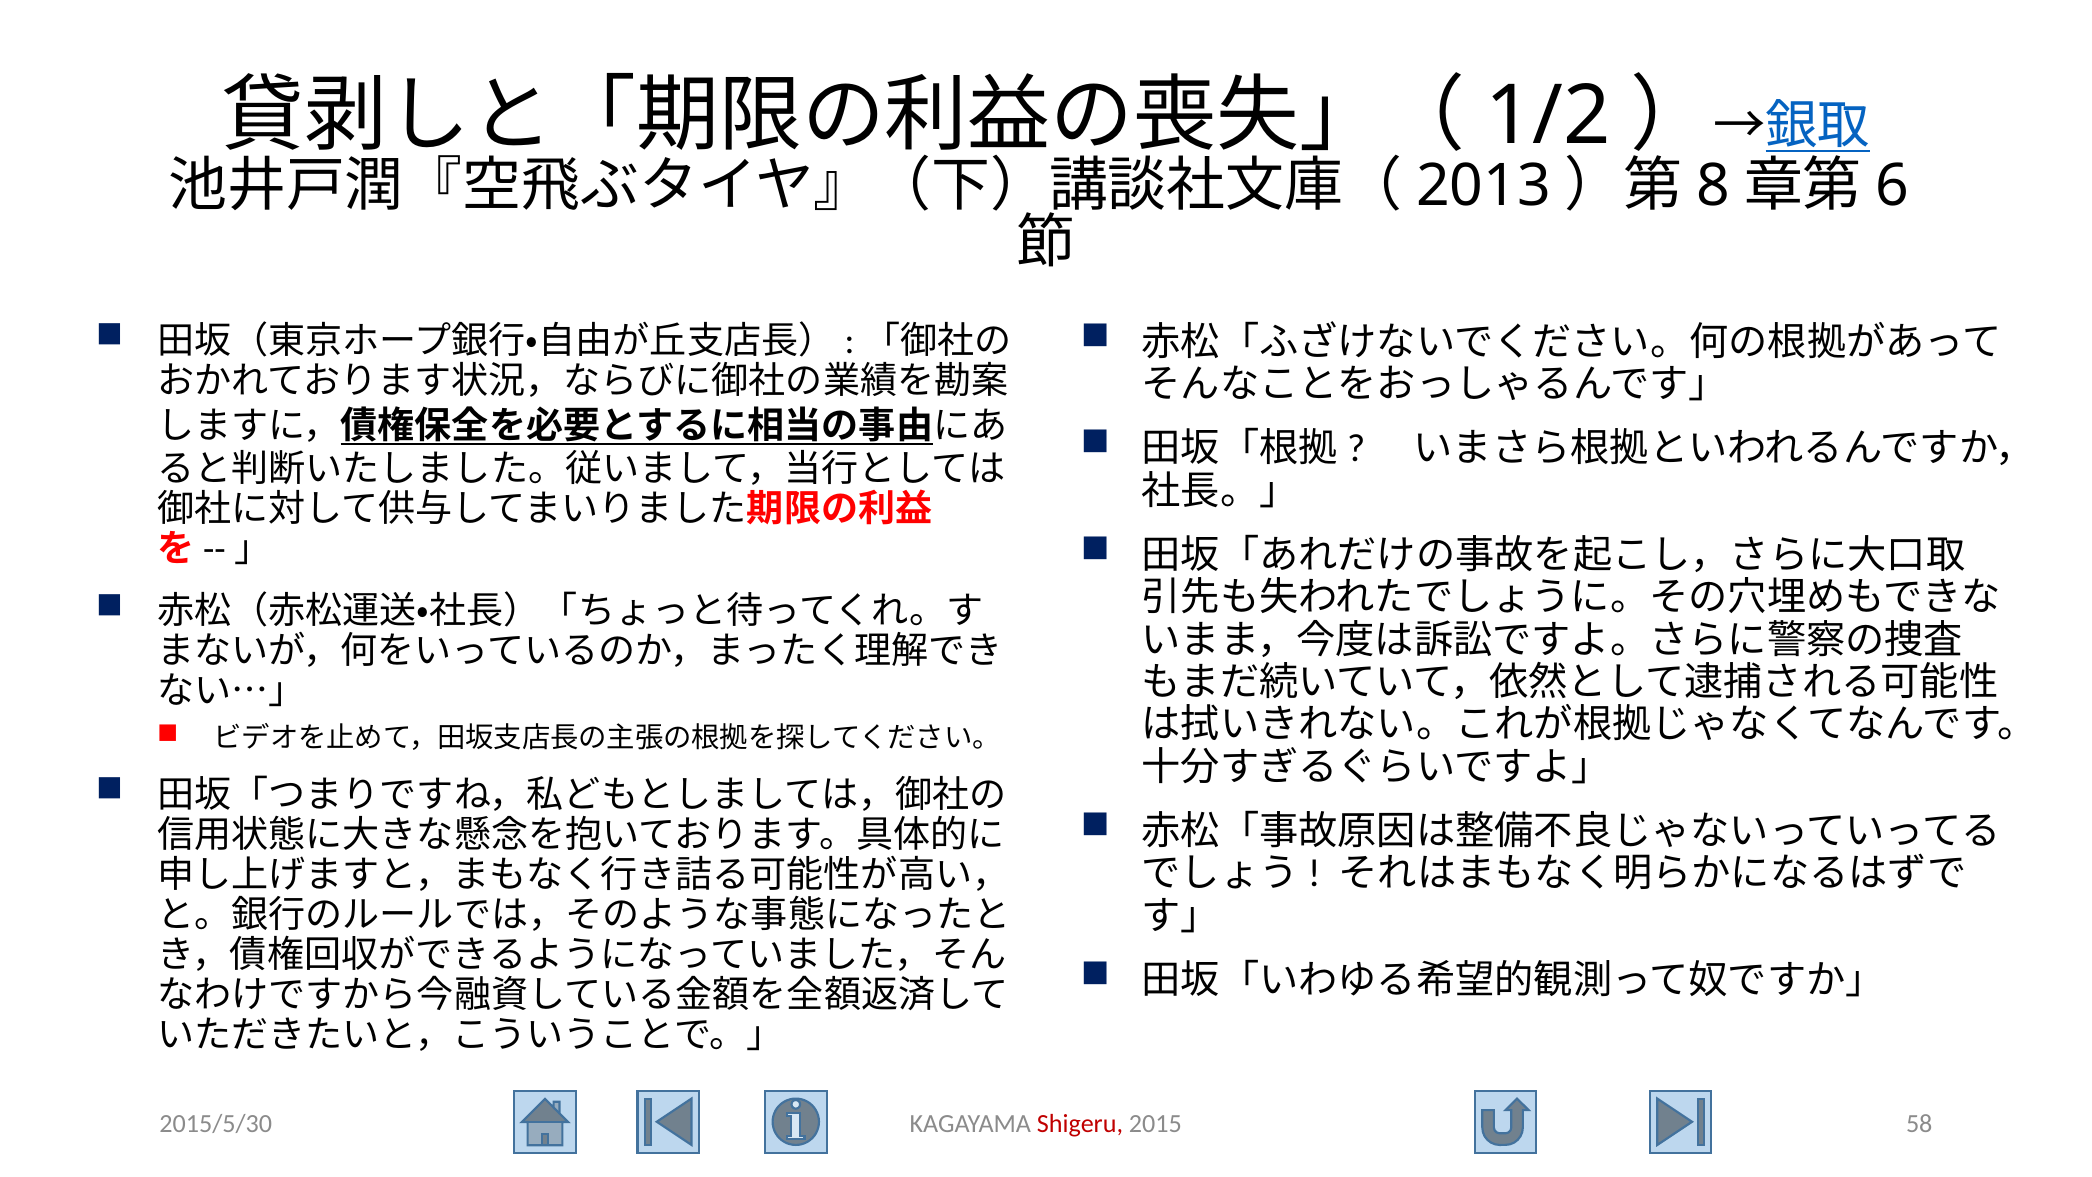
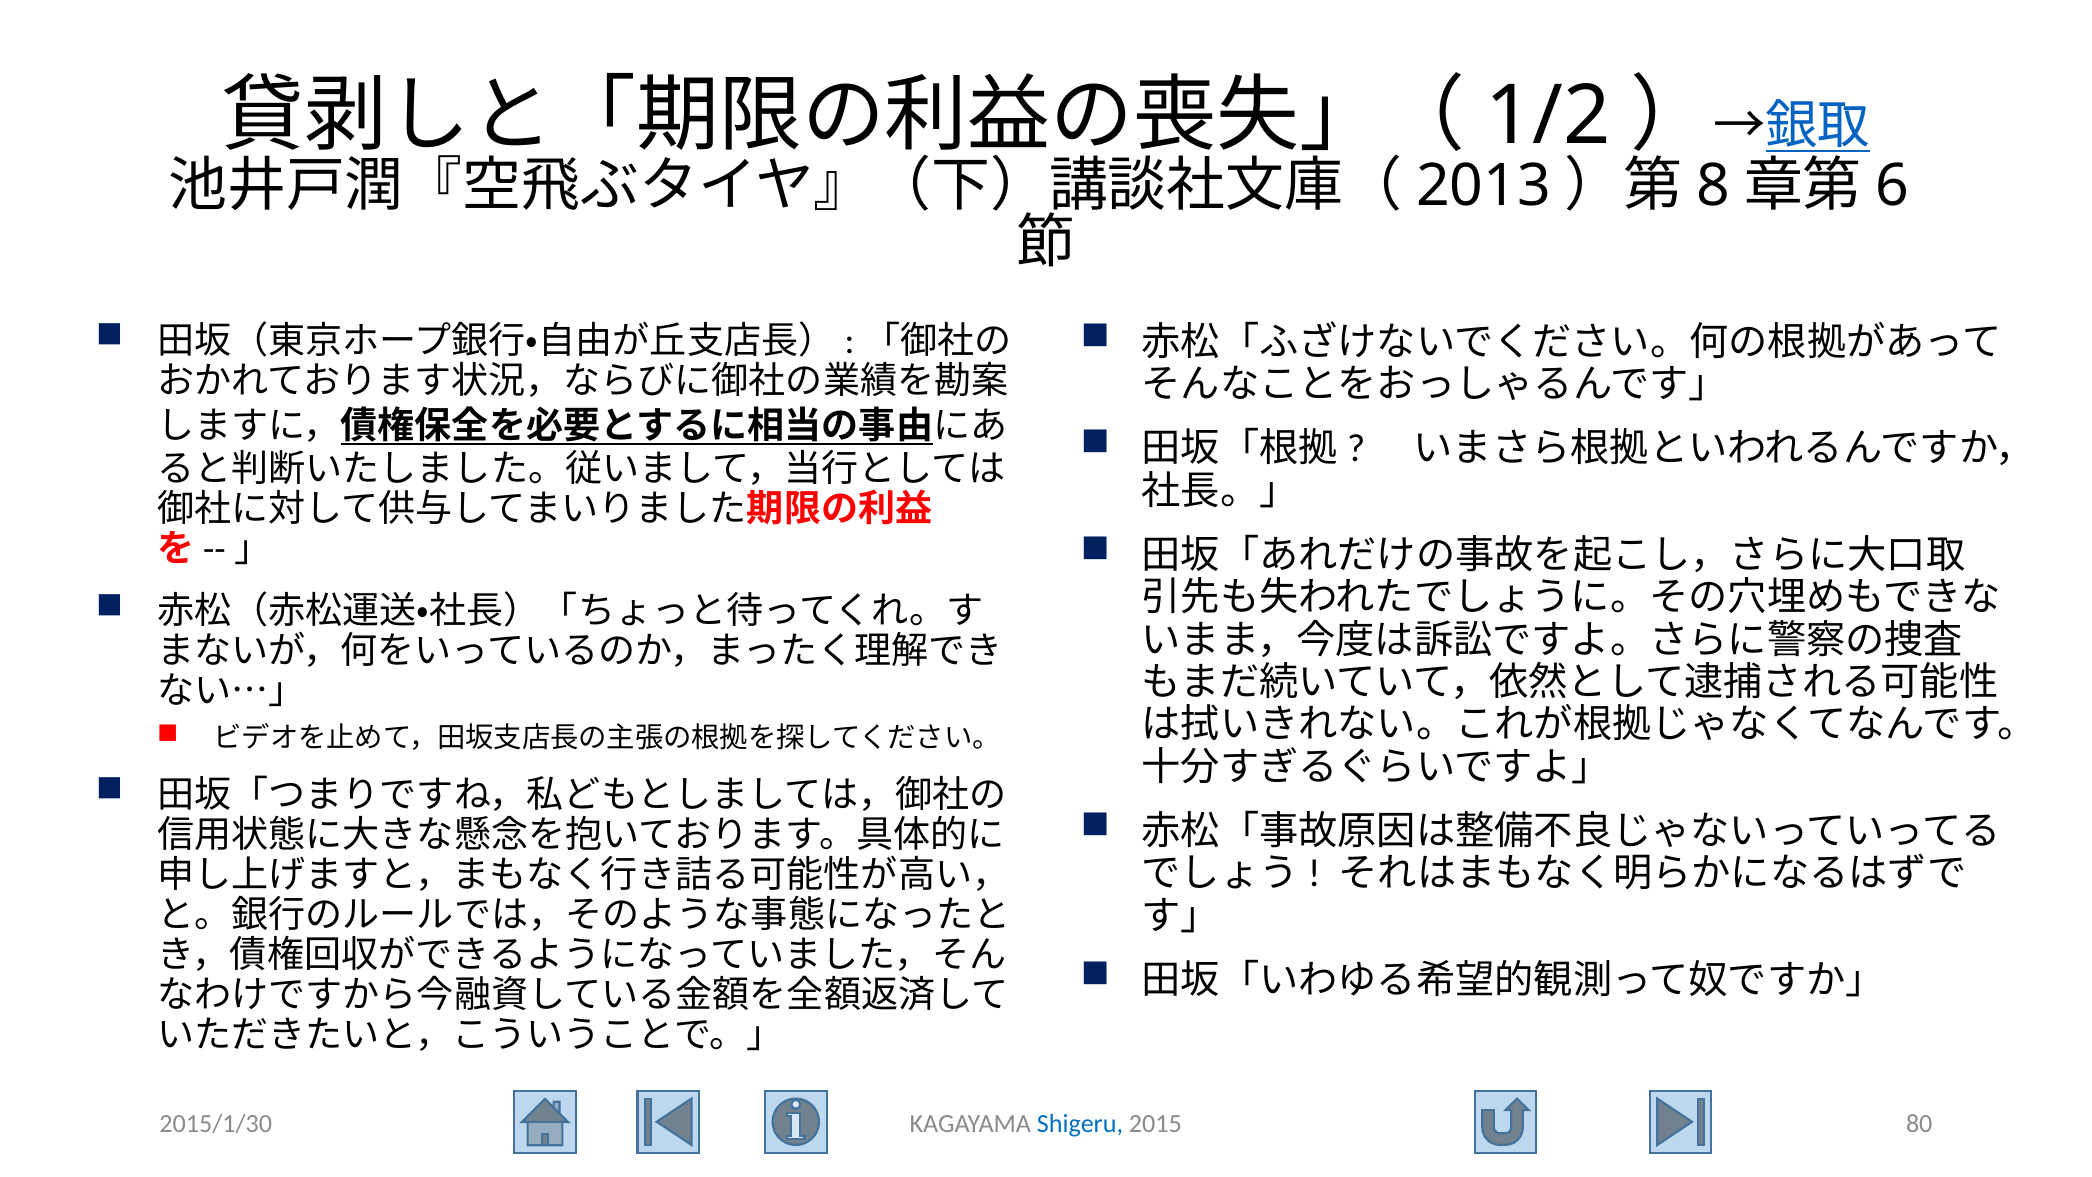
2015/5/30: 2015/5/30 -> 2015/1/30
Shigeru colour: red -> blue
58: 58 -> 80
